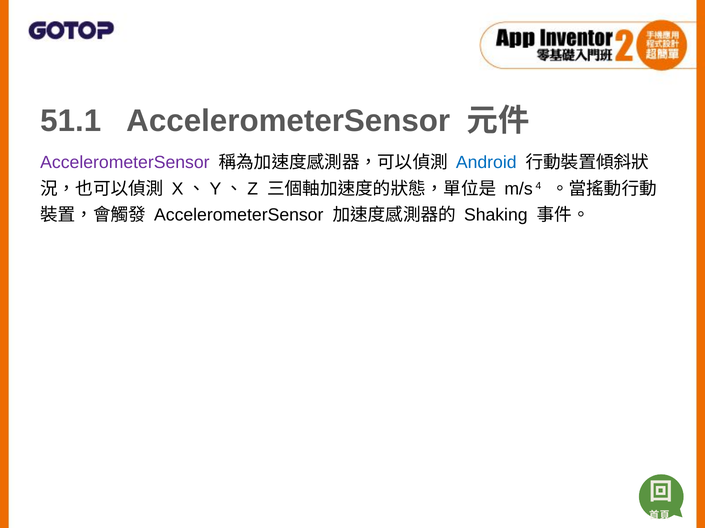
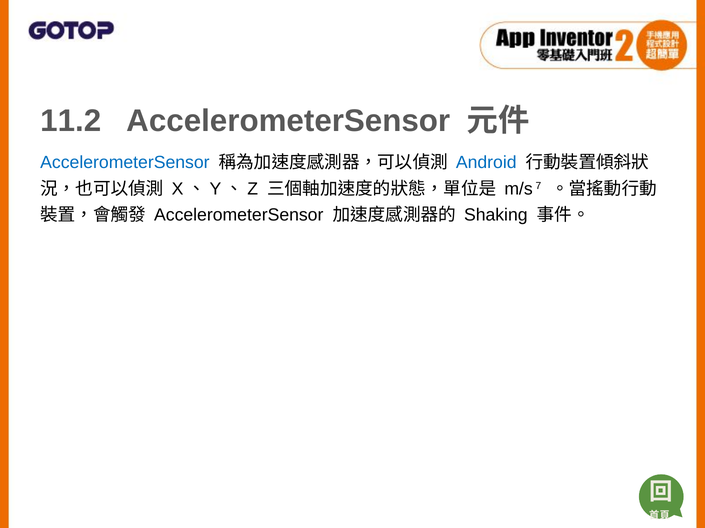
51.1: 51.1 -> 11.2
AccelerometerSensor at (125, 163) colour: purple -> blue
4: 4 -> 7
